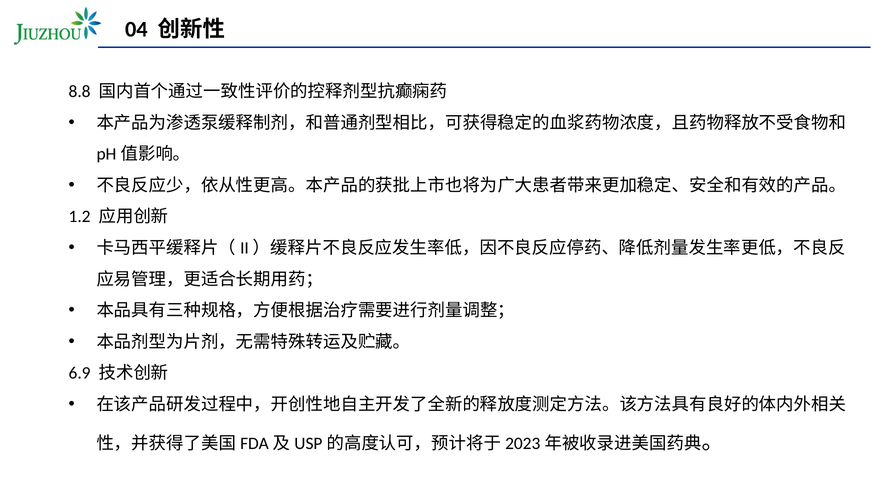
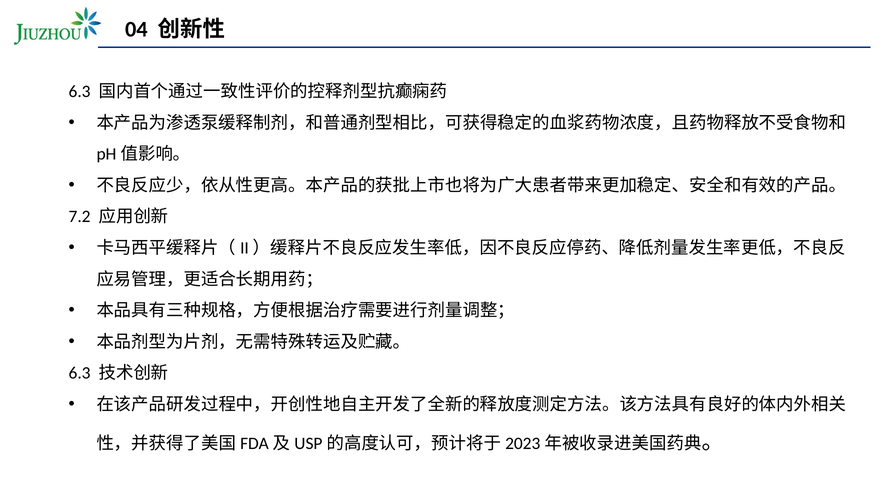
8.8 at (80, 91): 8.8 -> 6.3
1.2: 1.2 -> 7.2
6.9 at (80, 373): 6.9 -> 6.3
